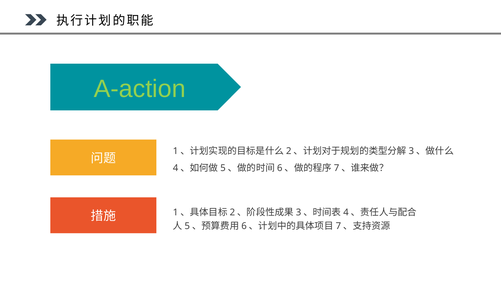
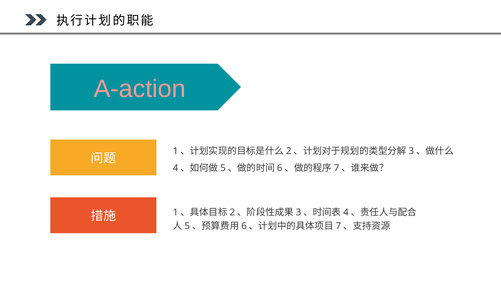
A-action colour: light green -> pink
